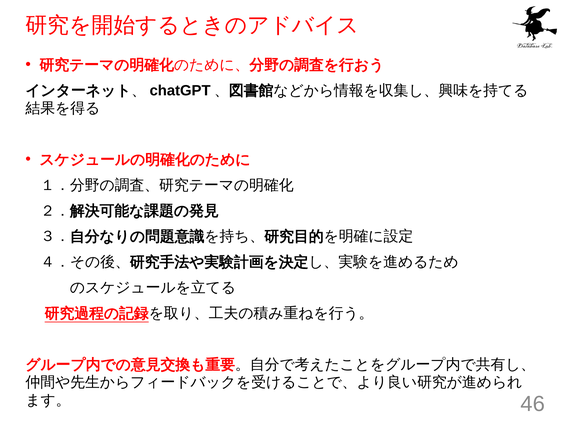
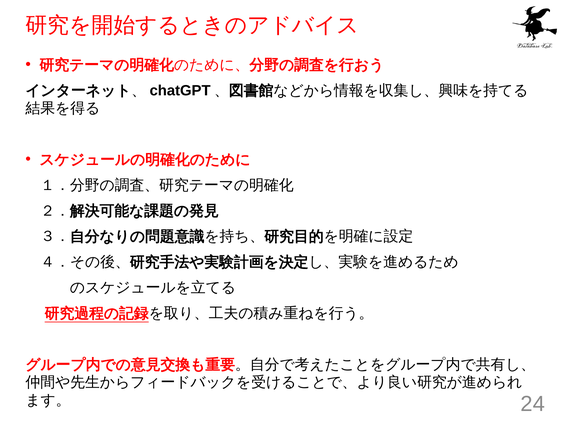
46: 46 -> 24
